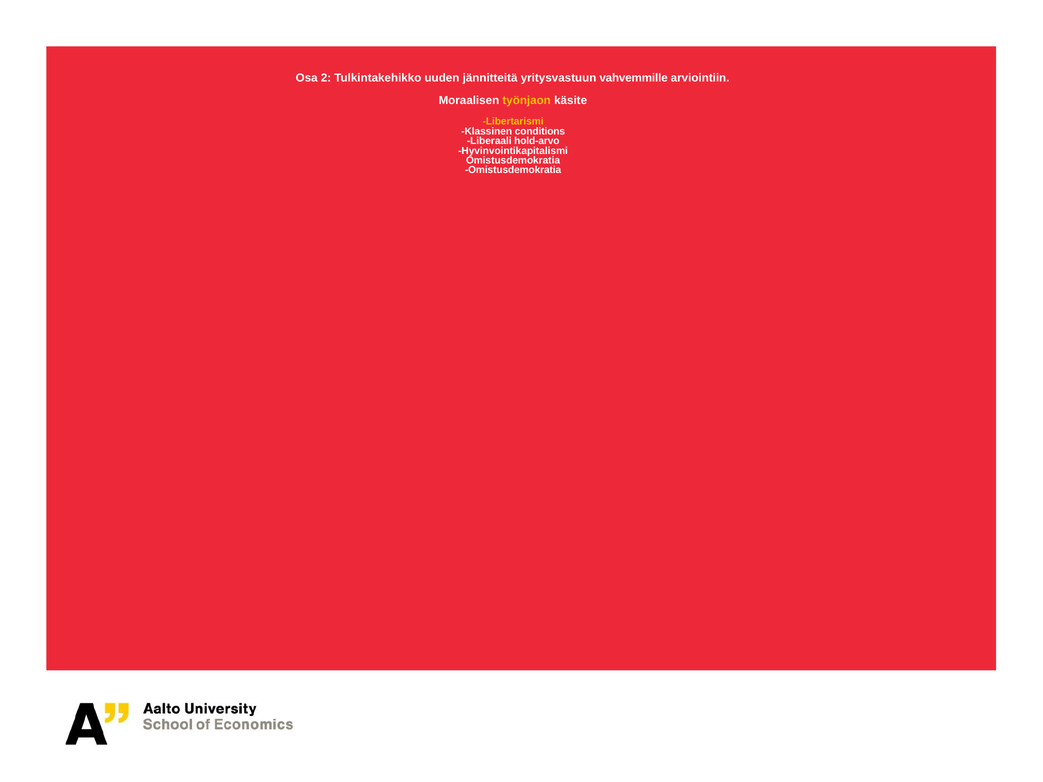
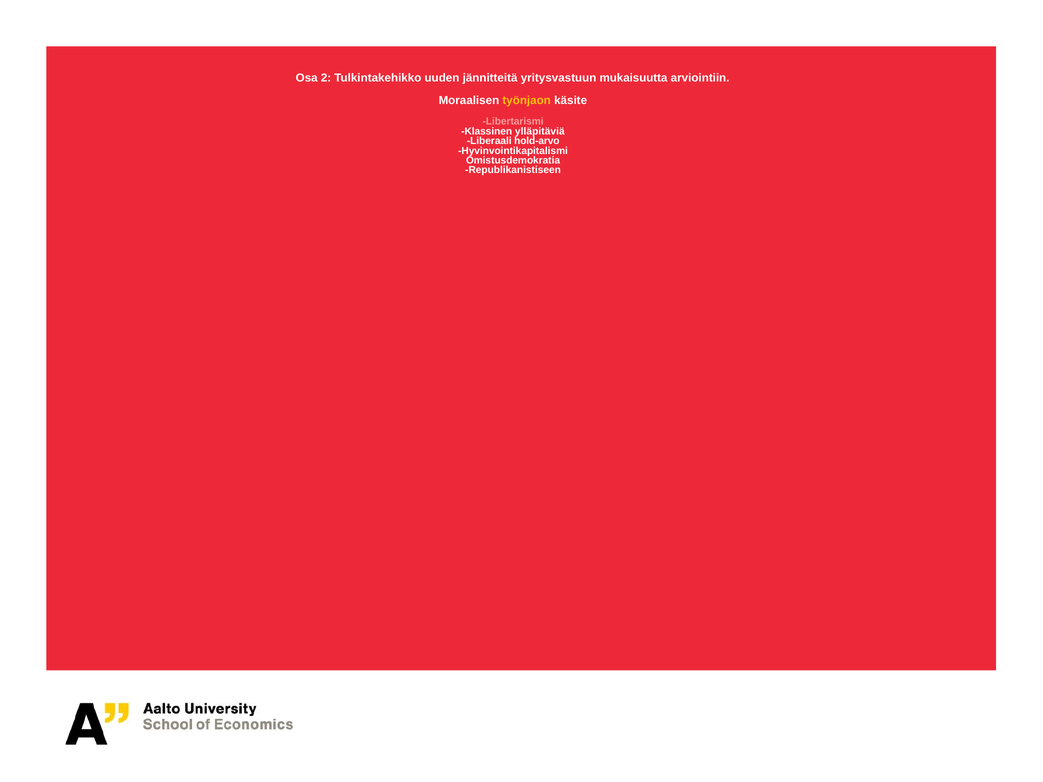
vahvemmille: vahvemmille -> mukaisuutta
Libertarismi colour: yellow -> pink
conditions: conditions -> ylläpitäviä
Omistusdemokratia at (513, 170): Omistusdemokratia -> Republikanistiseen
